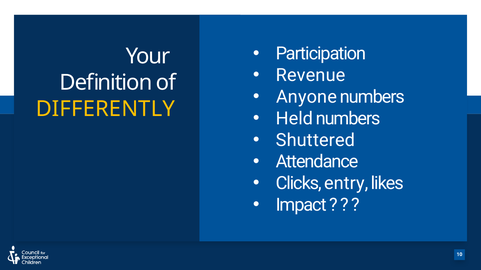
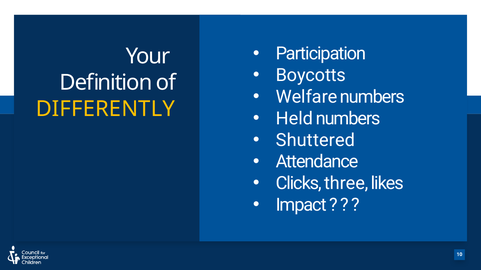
Revenue: Revenue -> Boycotts
Anyone: Anyone -> Welfare
entry: entry -> three
